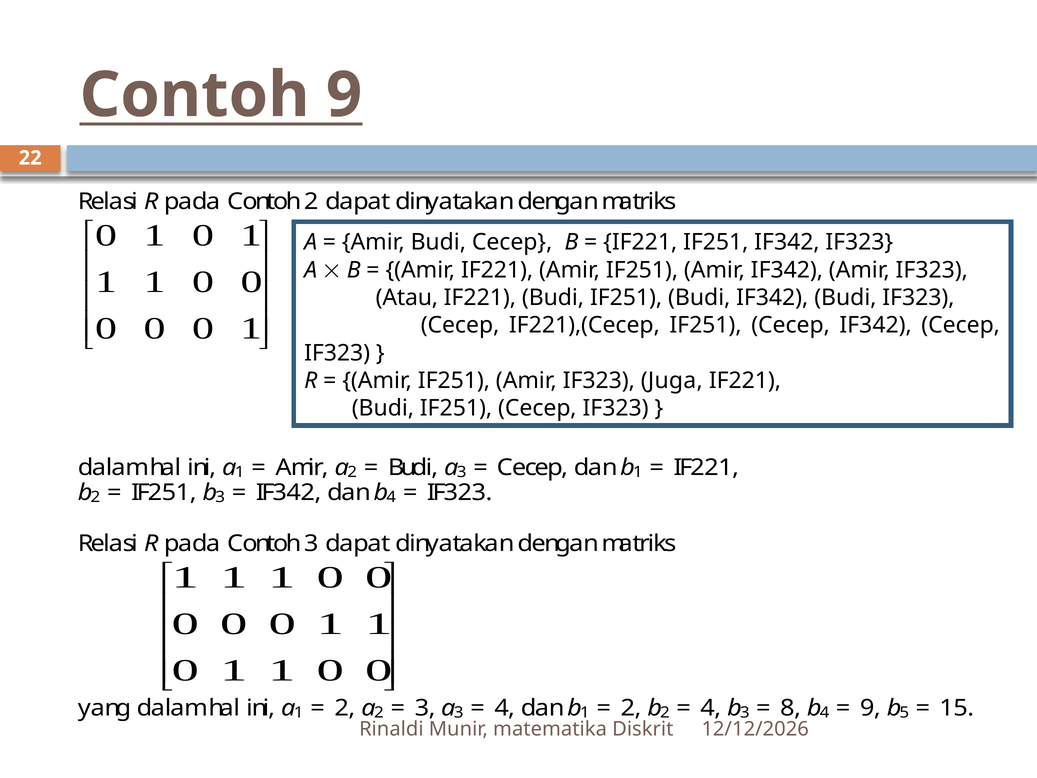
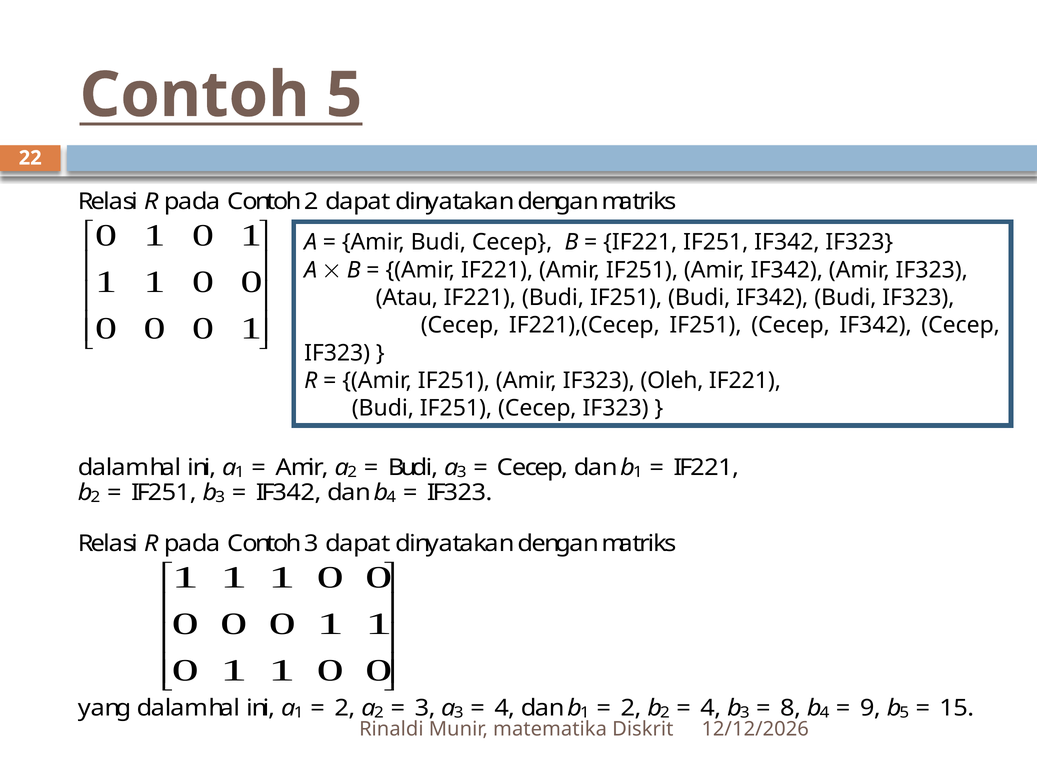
Contoh 9: 9 -> 5
Juga: Juga -> Oleh
